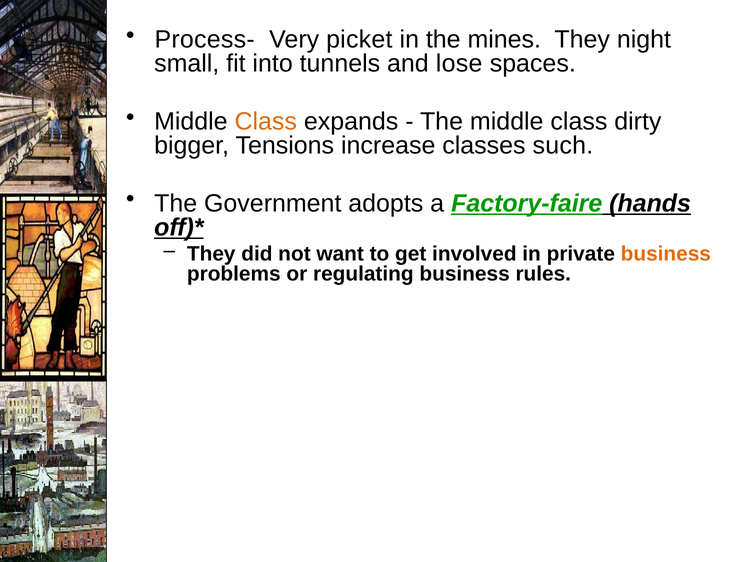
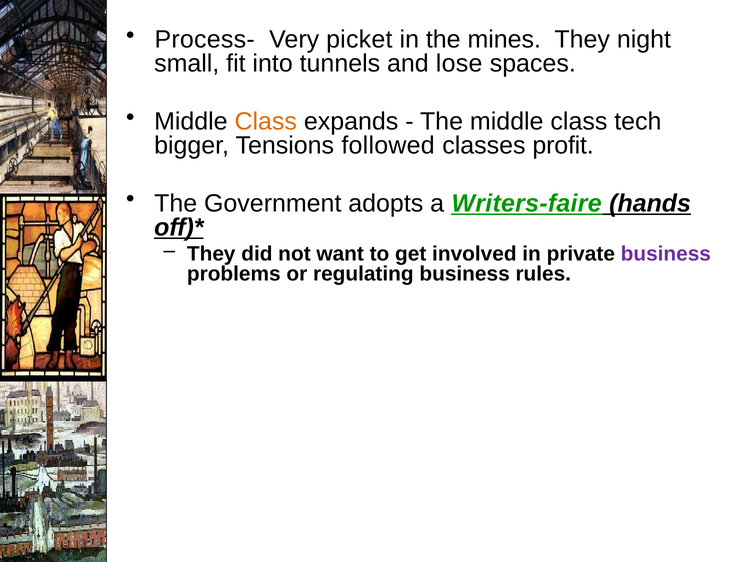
dirty: dirty -> tech
increase: increase -> followed
such: such -> profit
Factory-faire: Factory-faire -> Writers-faire
business at (666, 254) colour: orange -> purple
